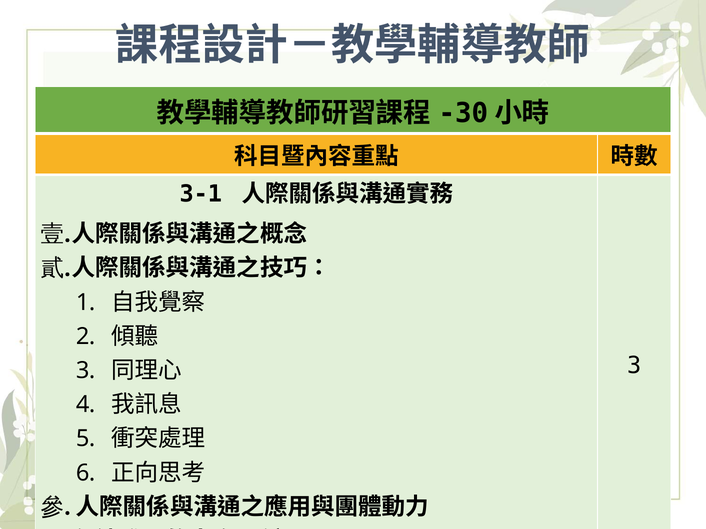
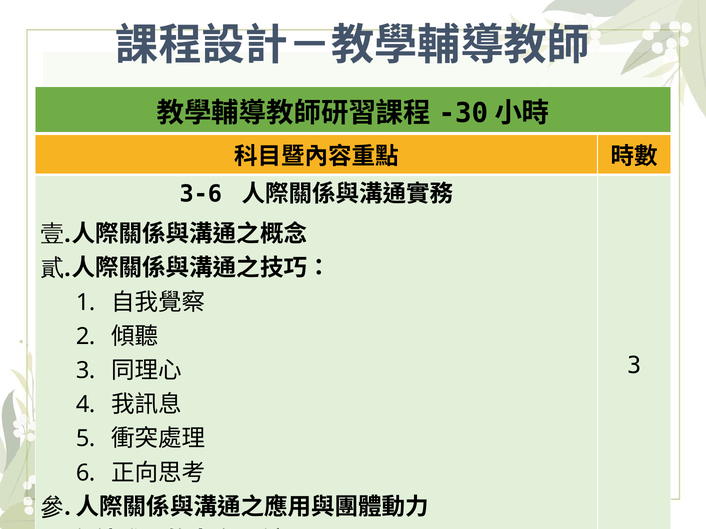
3-1: 3-1 -> 3-6
